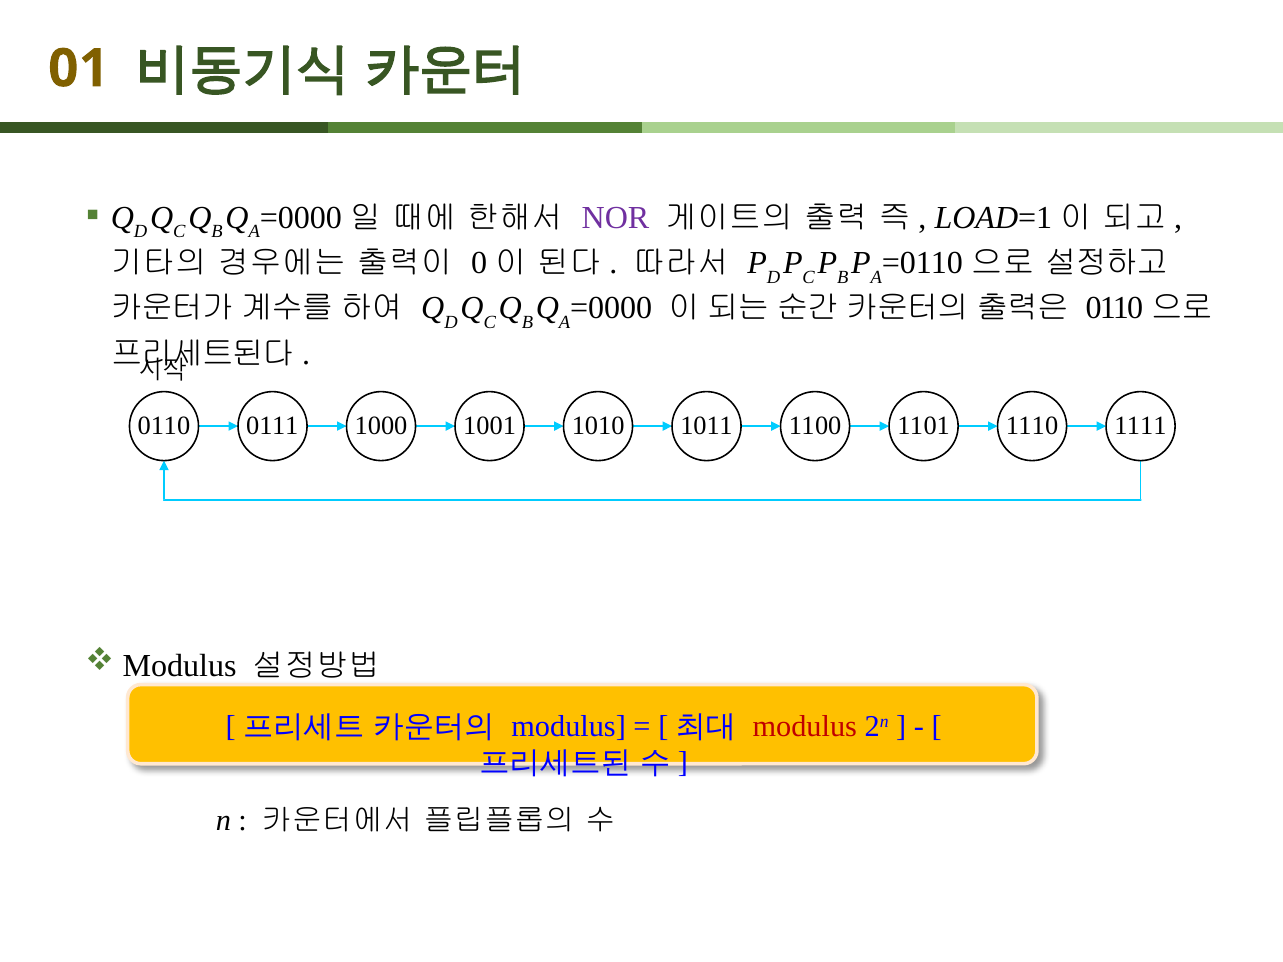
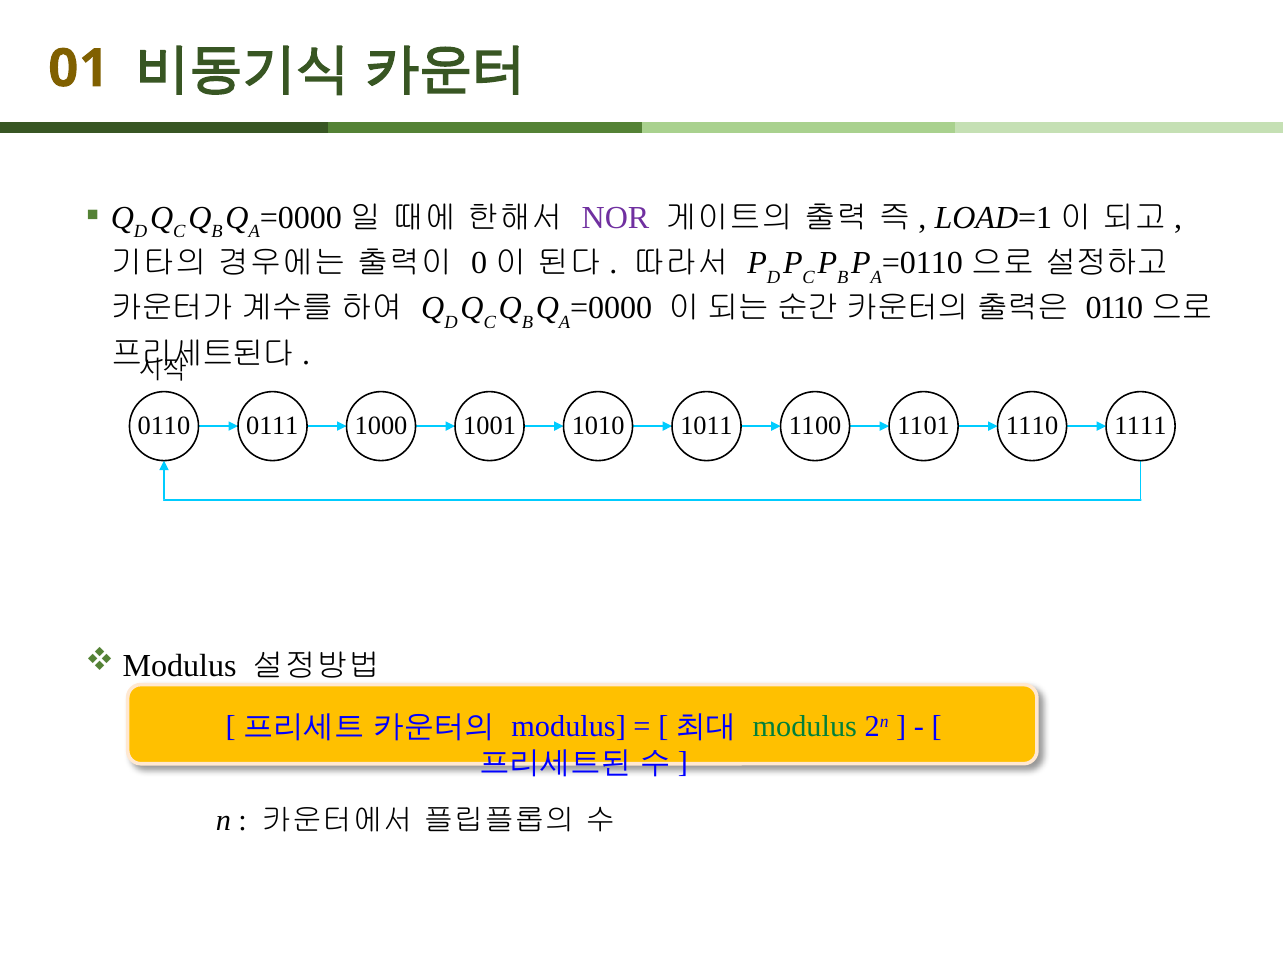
modulus at (805, 727) colour: red -> green
